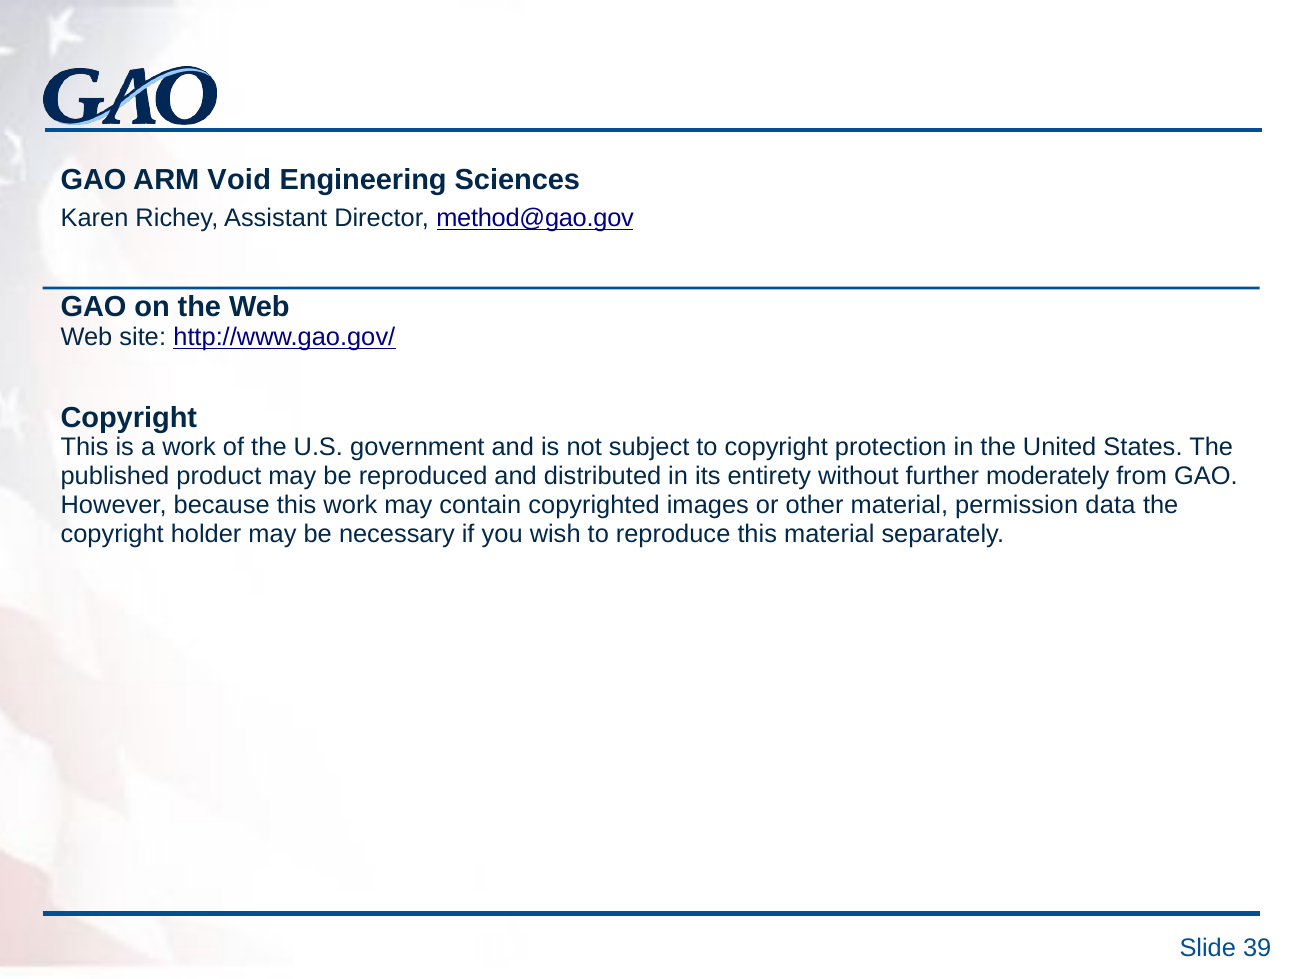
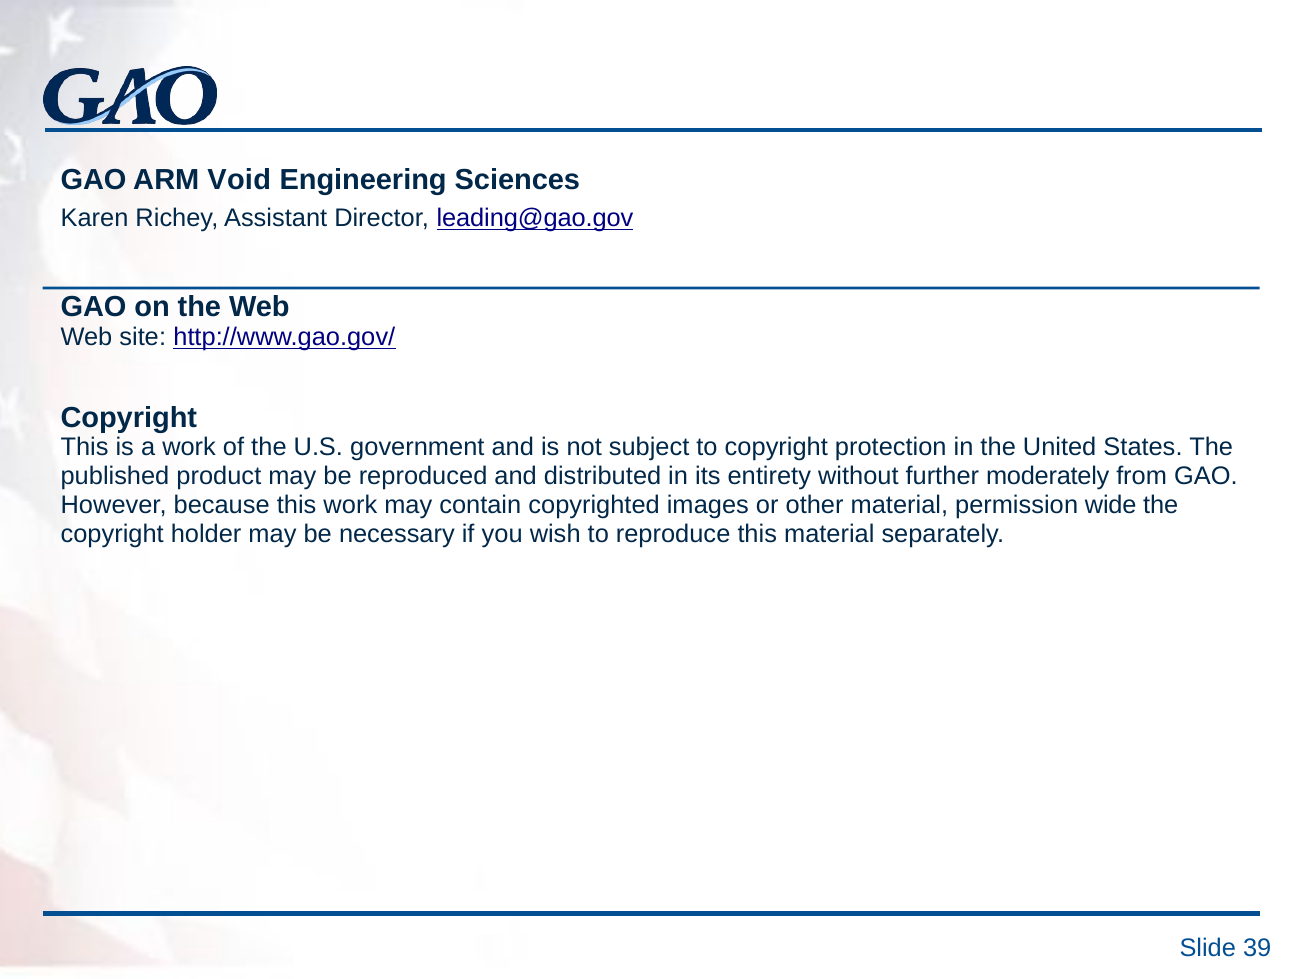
method@gao.gov: method@gao.gov -> leading@gao.gov
data: data -> wide
